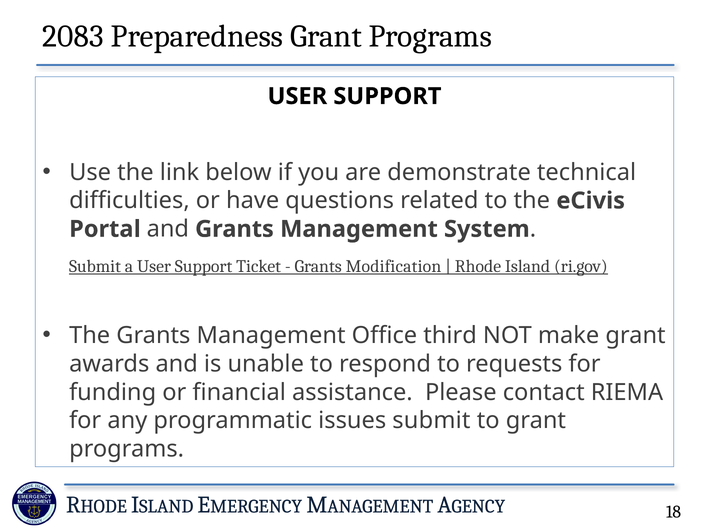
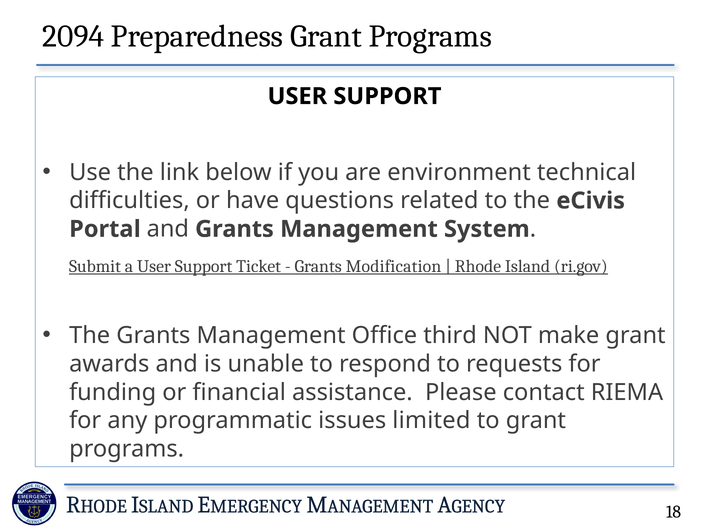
2083: 2083 -> 2094
demonstrate: demonstrate -> environment
issues submit: submit -> limited
